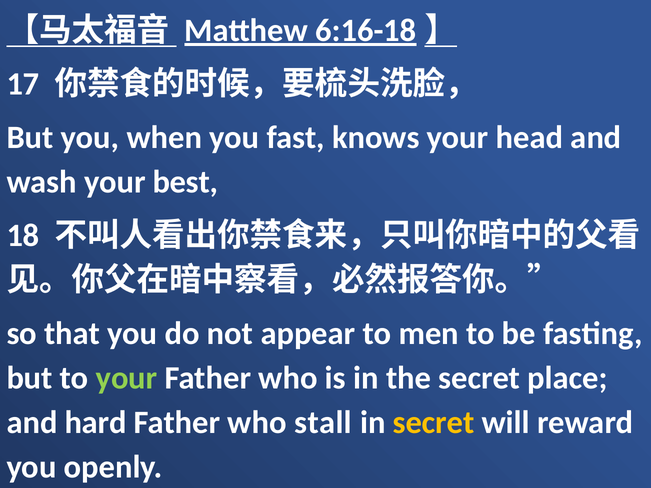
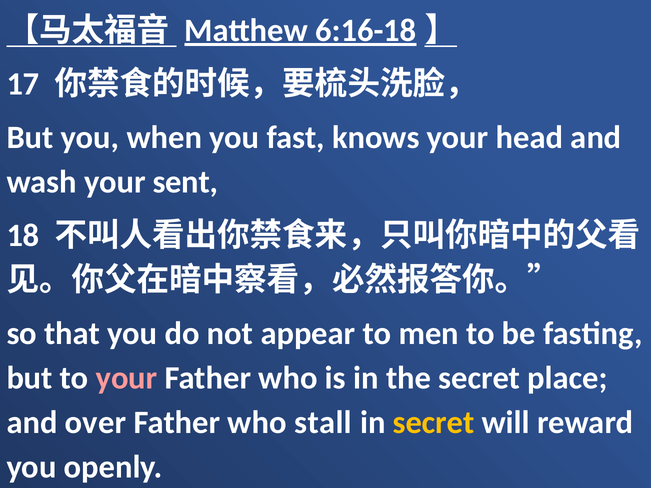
best: best -> sent
your at (127, 378) colour: light green -> pink
hard: hard -> over
